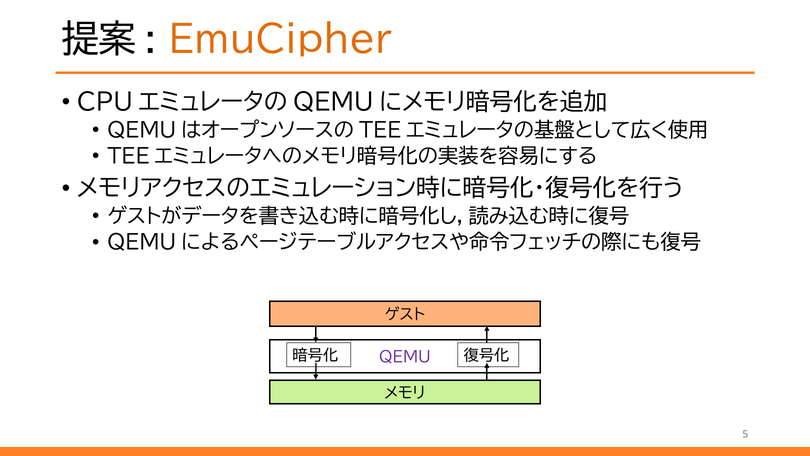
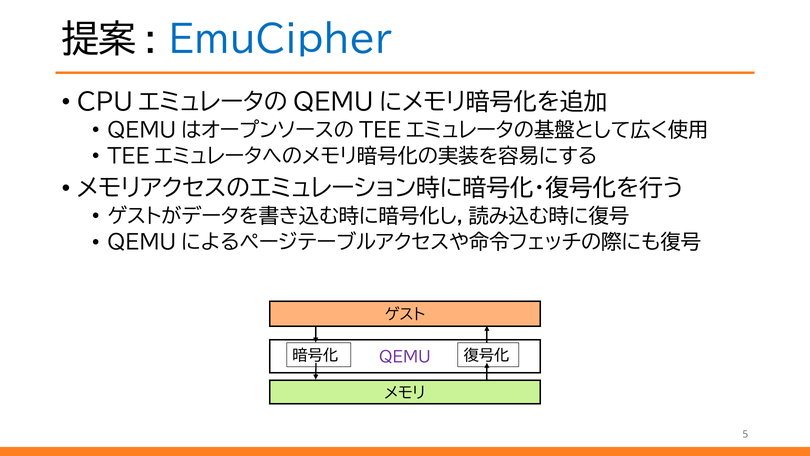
EmuCipher colour: orange -> blue
